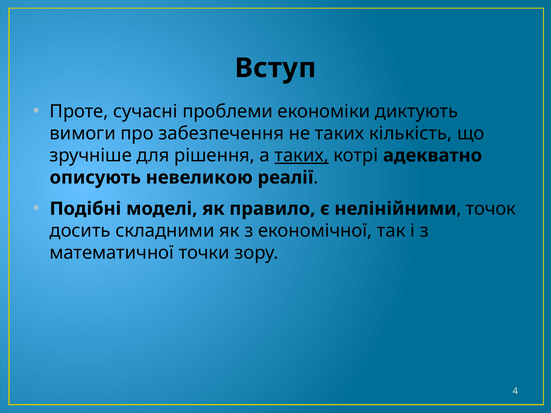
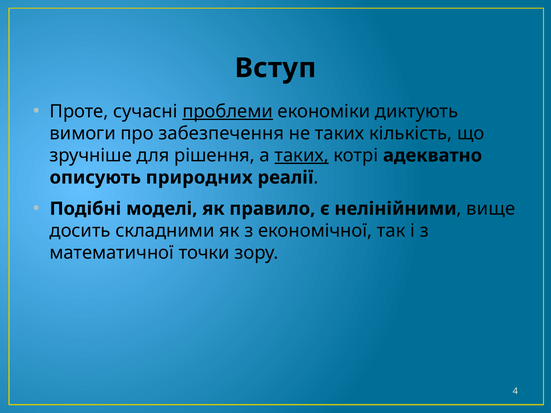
проблеми underline: none -> present
невеликою: невеликою -> природних
точок: точок -> вище
